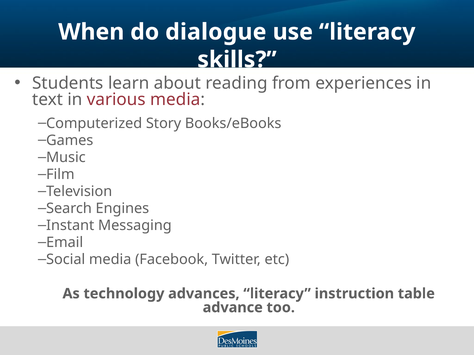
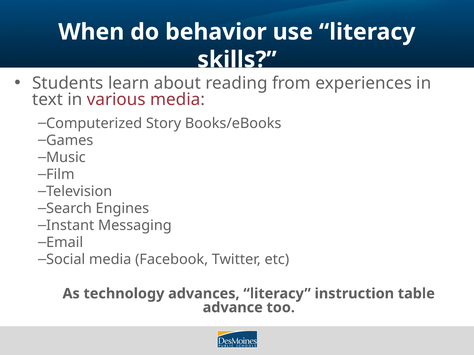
dialogue: dialogue -> behavior
